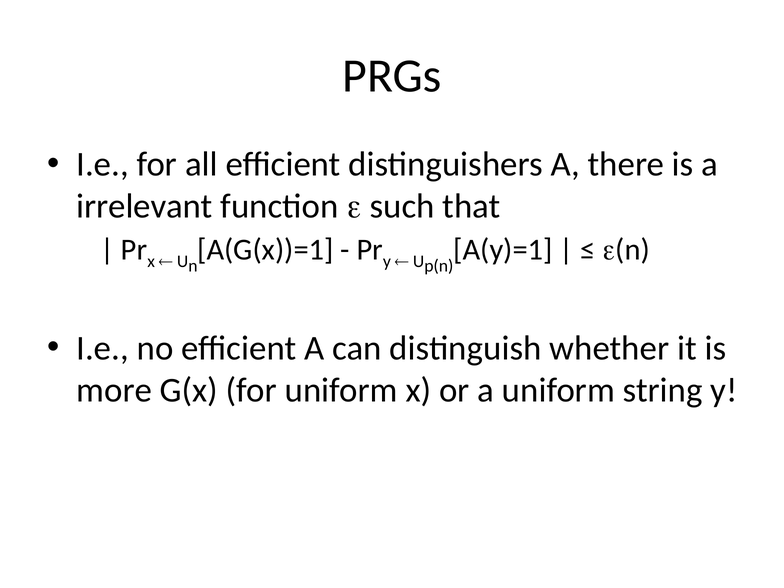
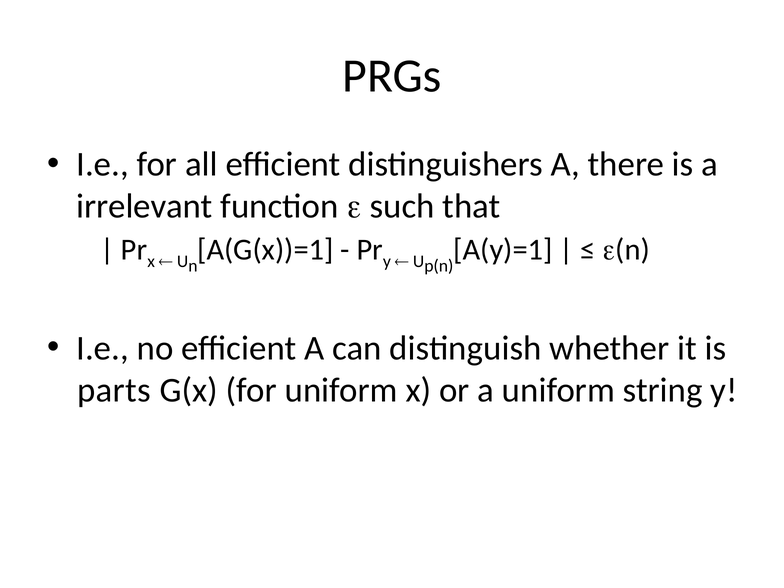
more: more -> parts
